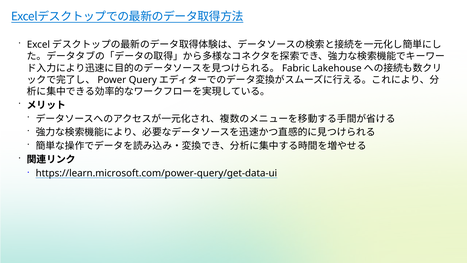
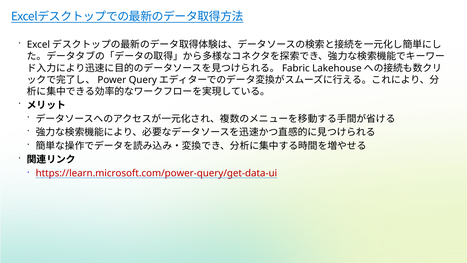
https://learn.microsoft.com/power-query/get-data-ui colour: black -> red
